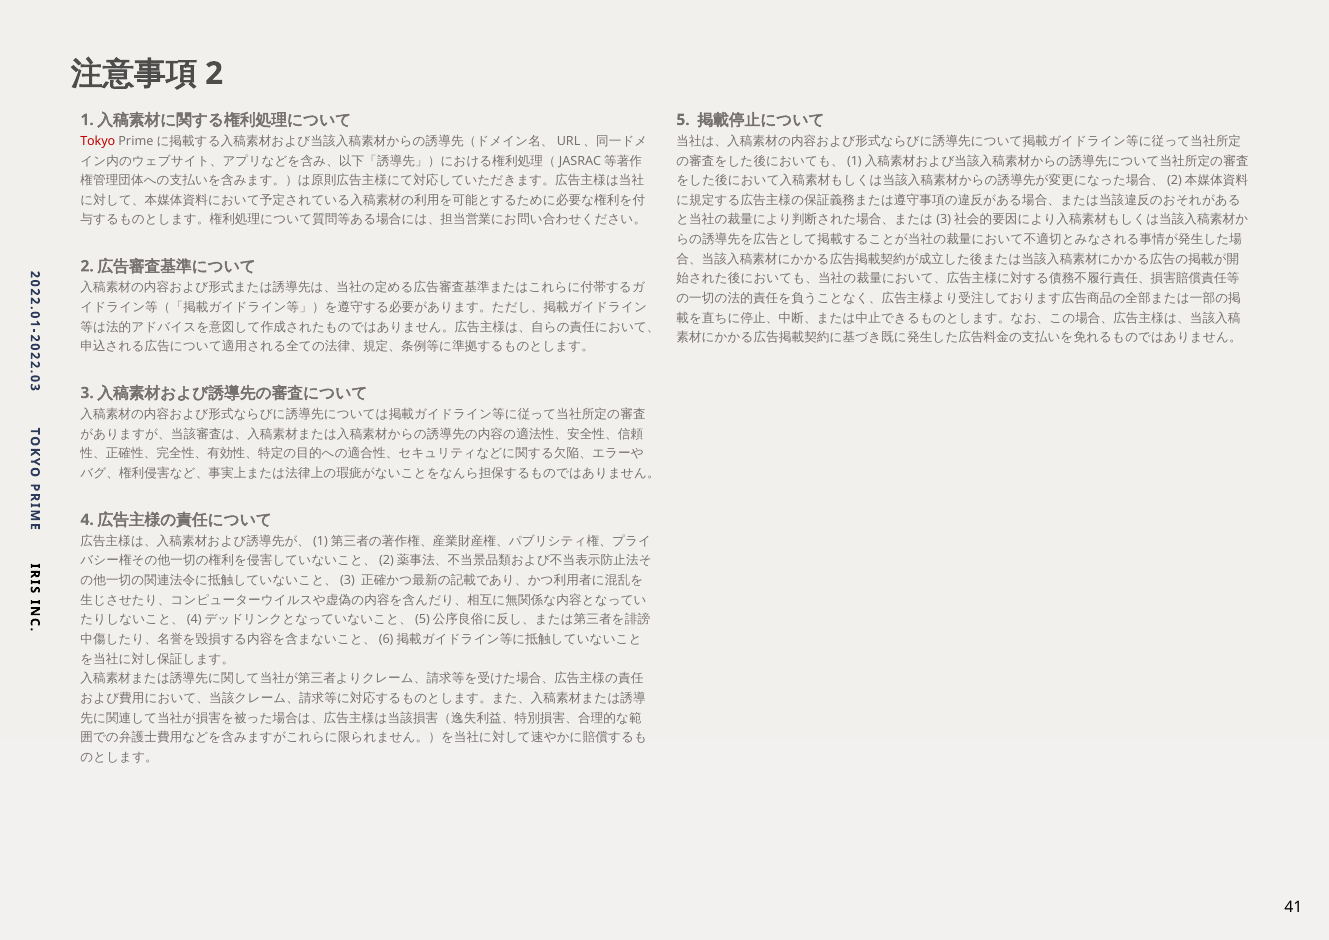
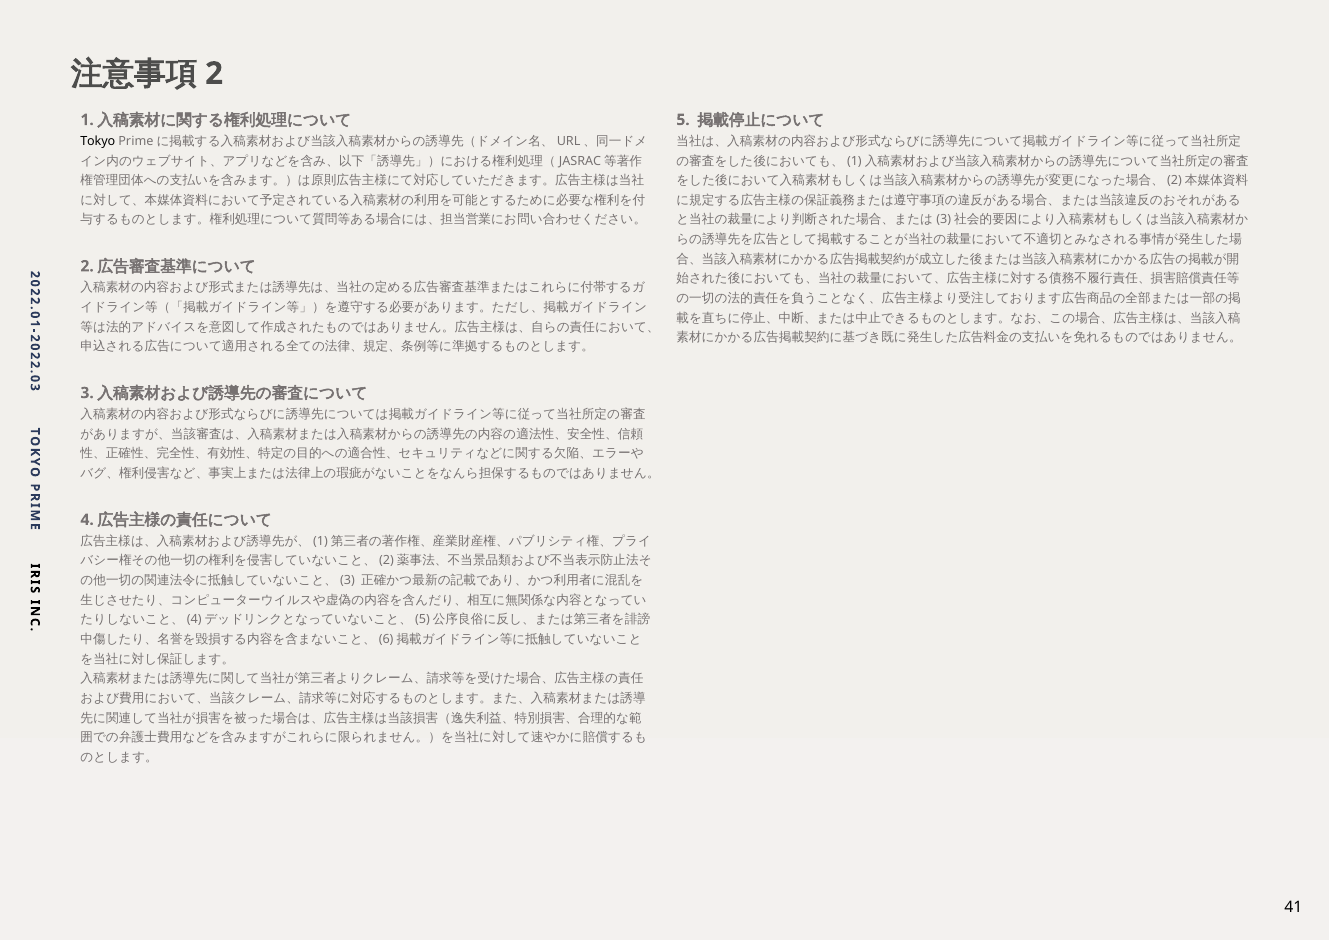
Tokyo colour: red -> black
